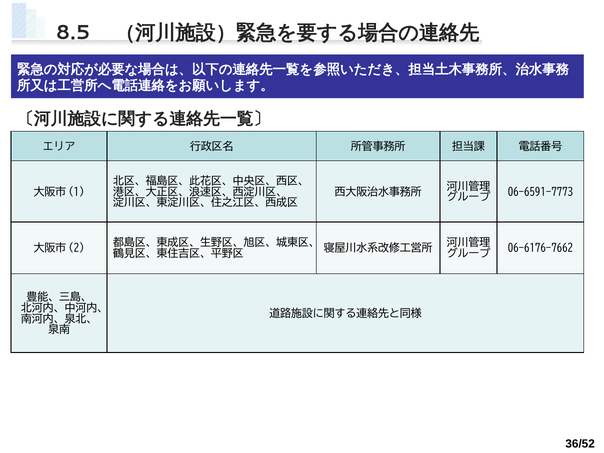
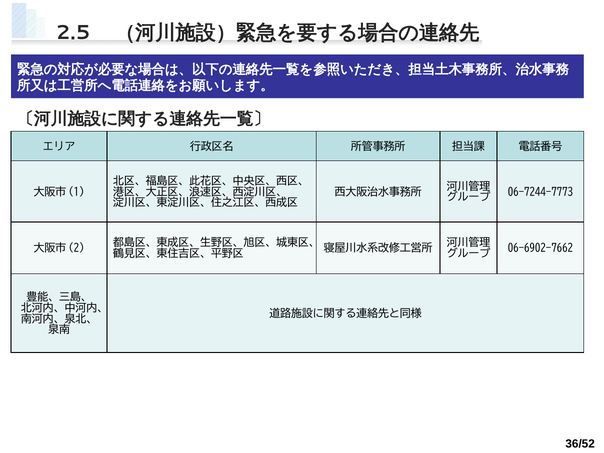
8.5: 8.5 -> 2.5
06-6591-7773: 06-6591-7773 -> 06-7244-7773
06-6176-7662: 06-6176-7662 -> 06-6902-7662
